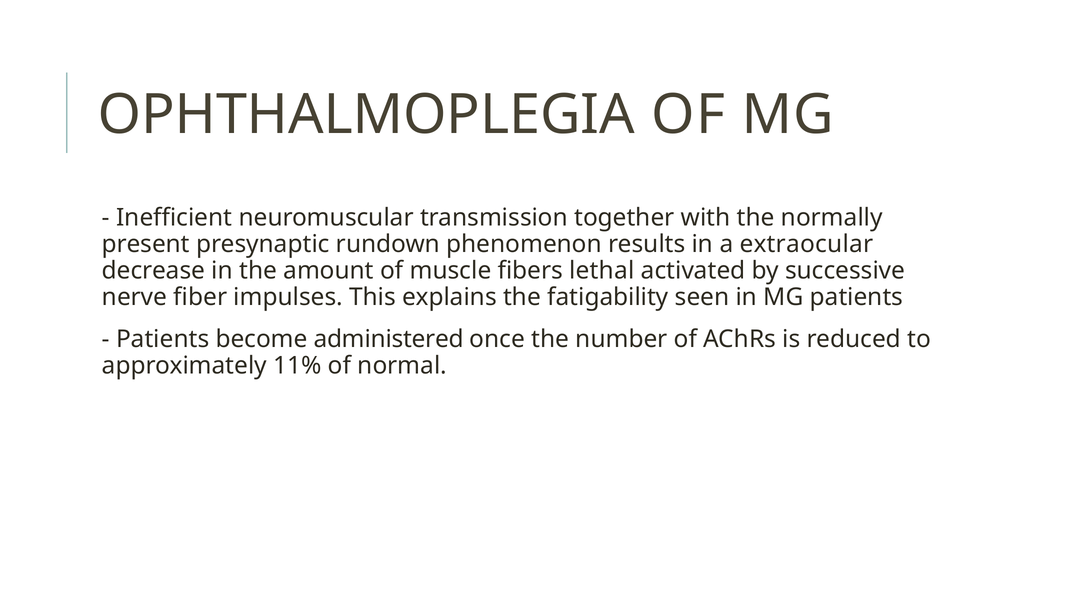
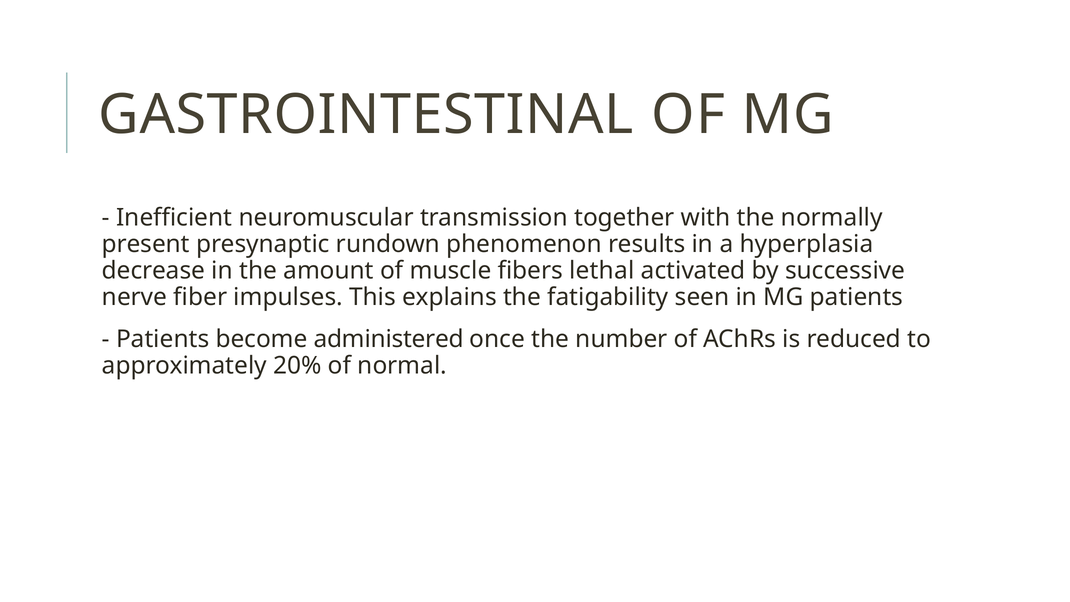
OPHTHALMOPLEGIA: OPHTHALMOPLEGIA -> GASTROINTESTINAL
extraocular: extraocular -> hyperplasia
11%: 11% -> 20%
